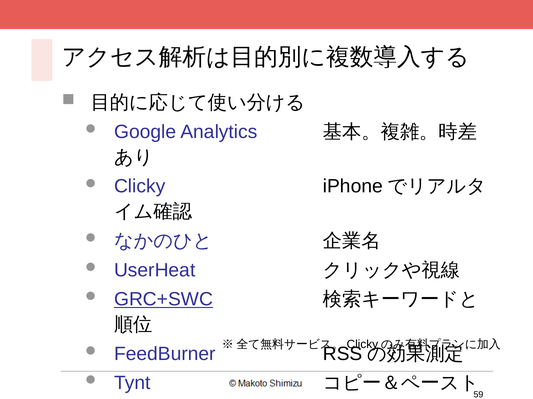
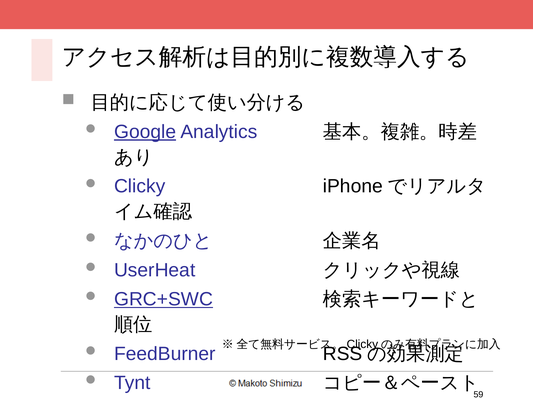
Google underline: none -> present
